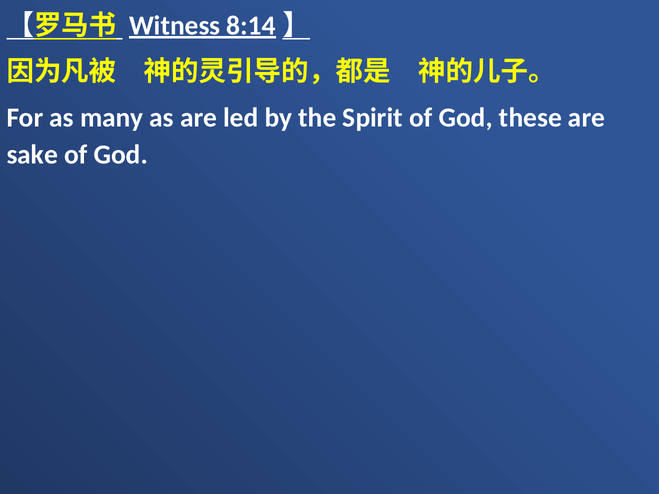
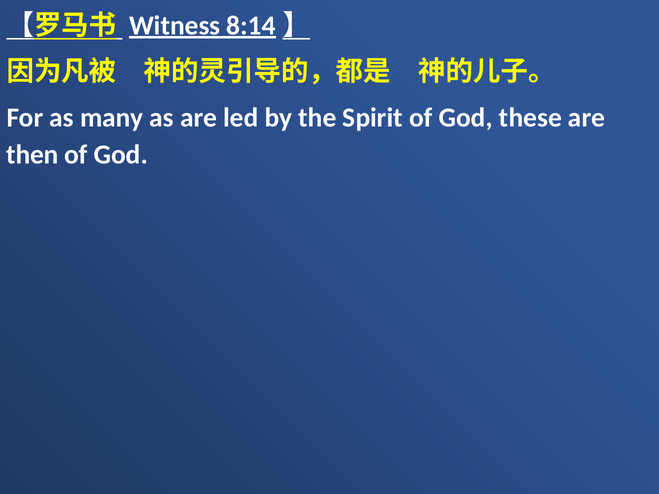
sake: sake -> then
